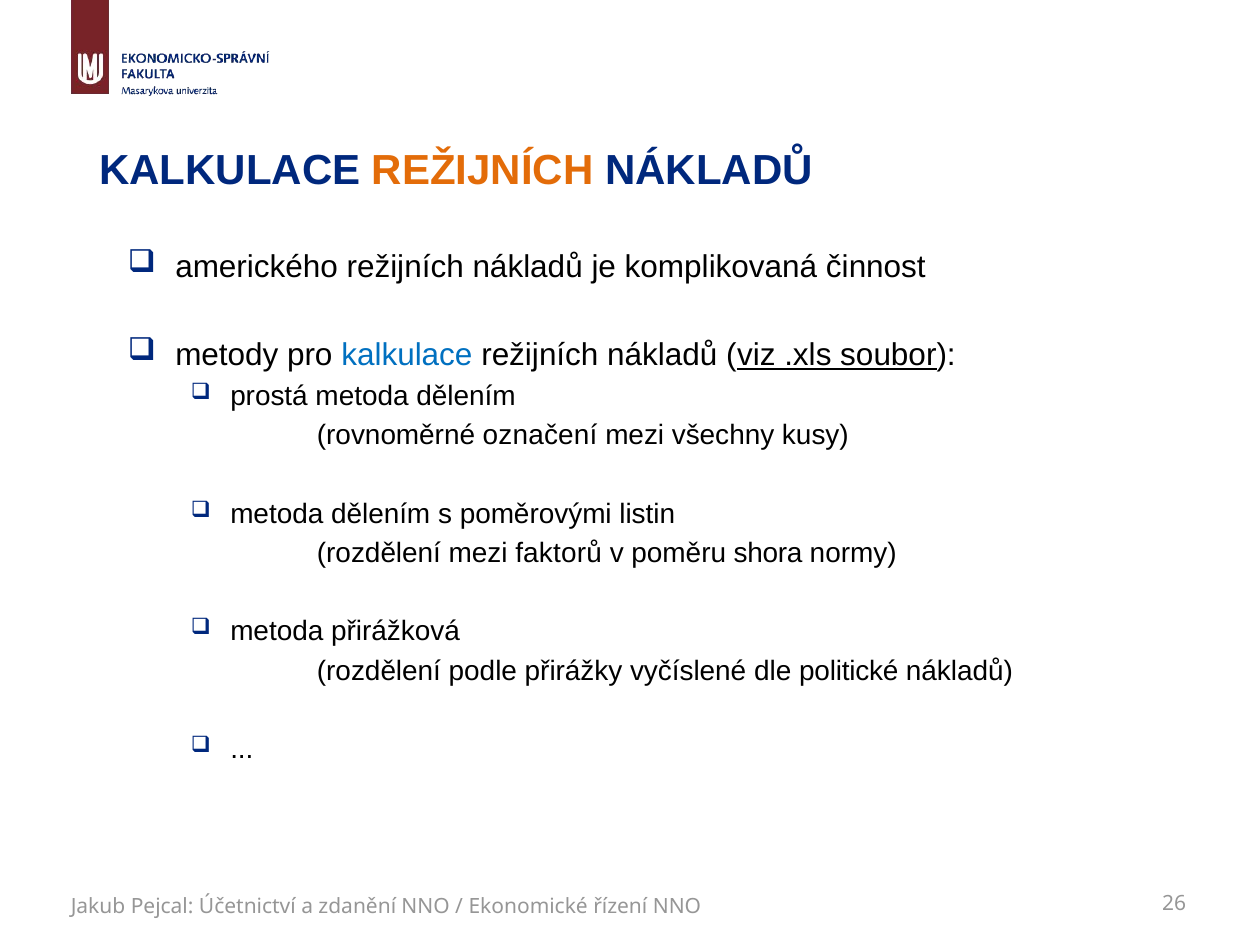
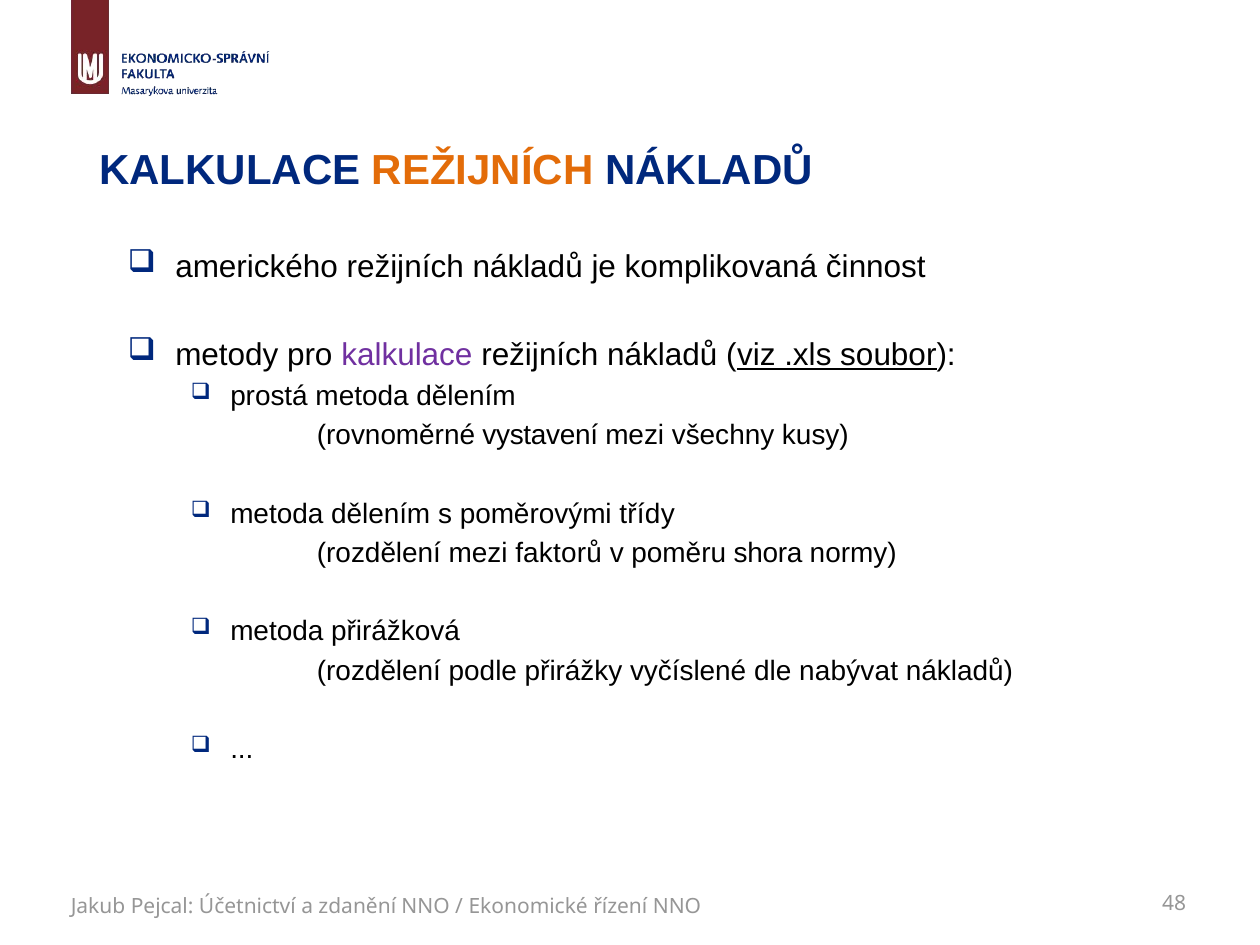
kalkulace at (407, 355) colour: blue -> purple
označení: označení -> vystavení
listin: listin -> třídy
politické: politické -> nabývat
26: 26 -> 48
